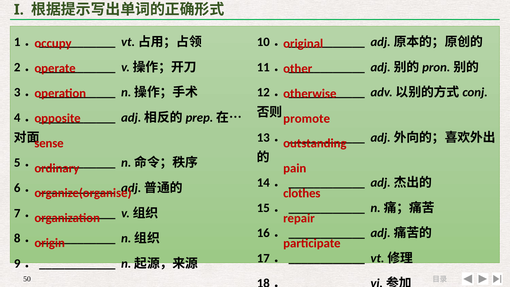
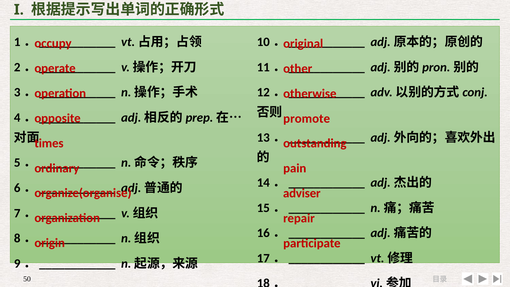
sense: sense -> times
clothes: clothes -> adviser
